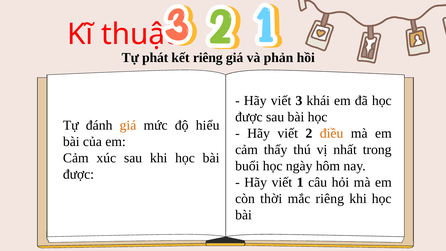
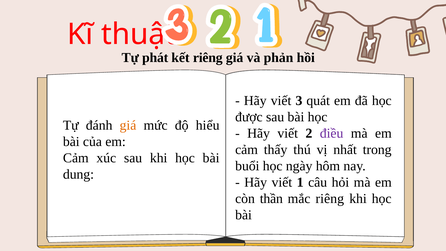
khái: khái -> quát
điều colour: orange -> purple
được at (78, 174): được -> dung
thời: thời -> thần
